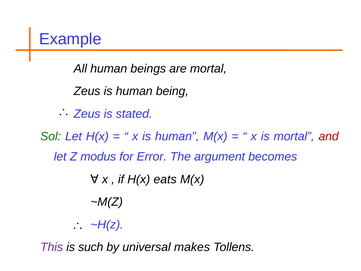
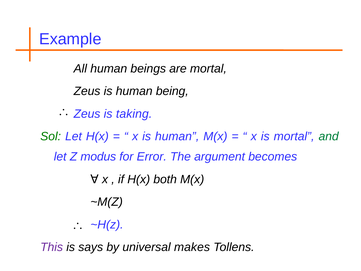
stated: stated -> taking
and colour: red -> green
eats: eats -> both
such: such -> says
